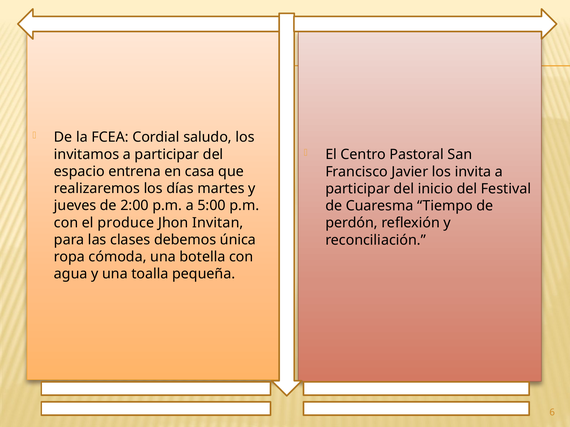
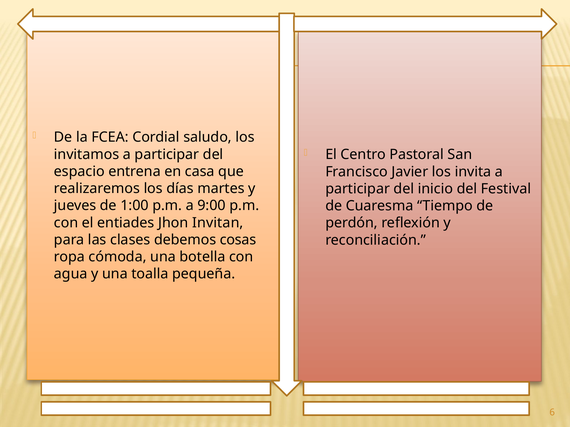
2:00: 2:00 -> 1:00
5:00: 5:00 -> 9:00
produce: produce -> entiades
única: única -> cosas
